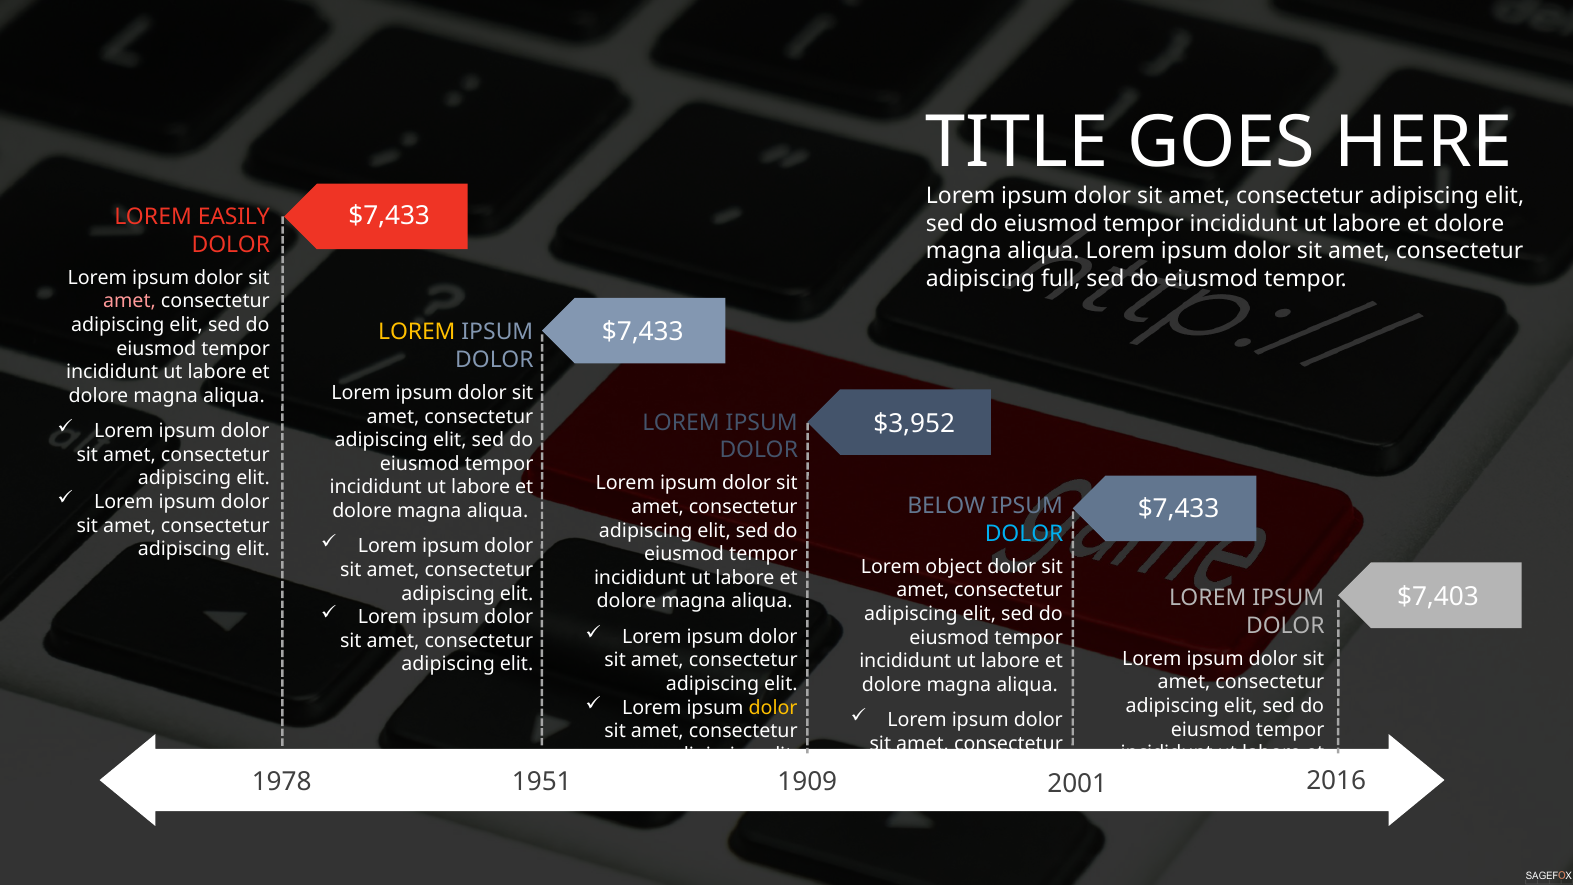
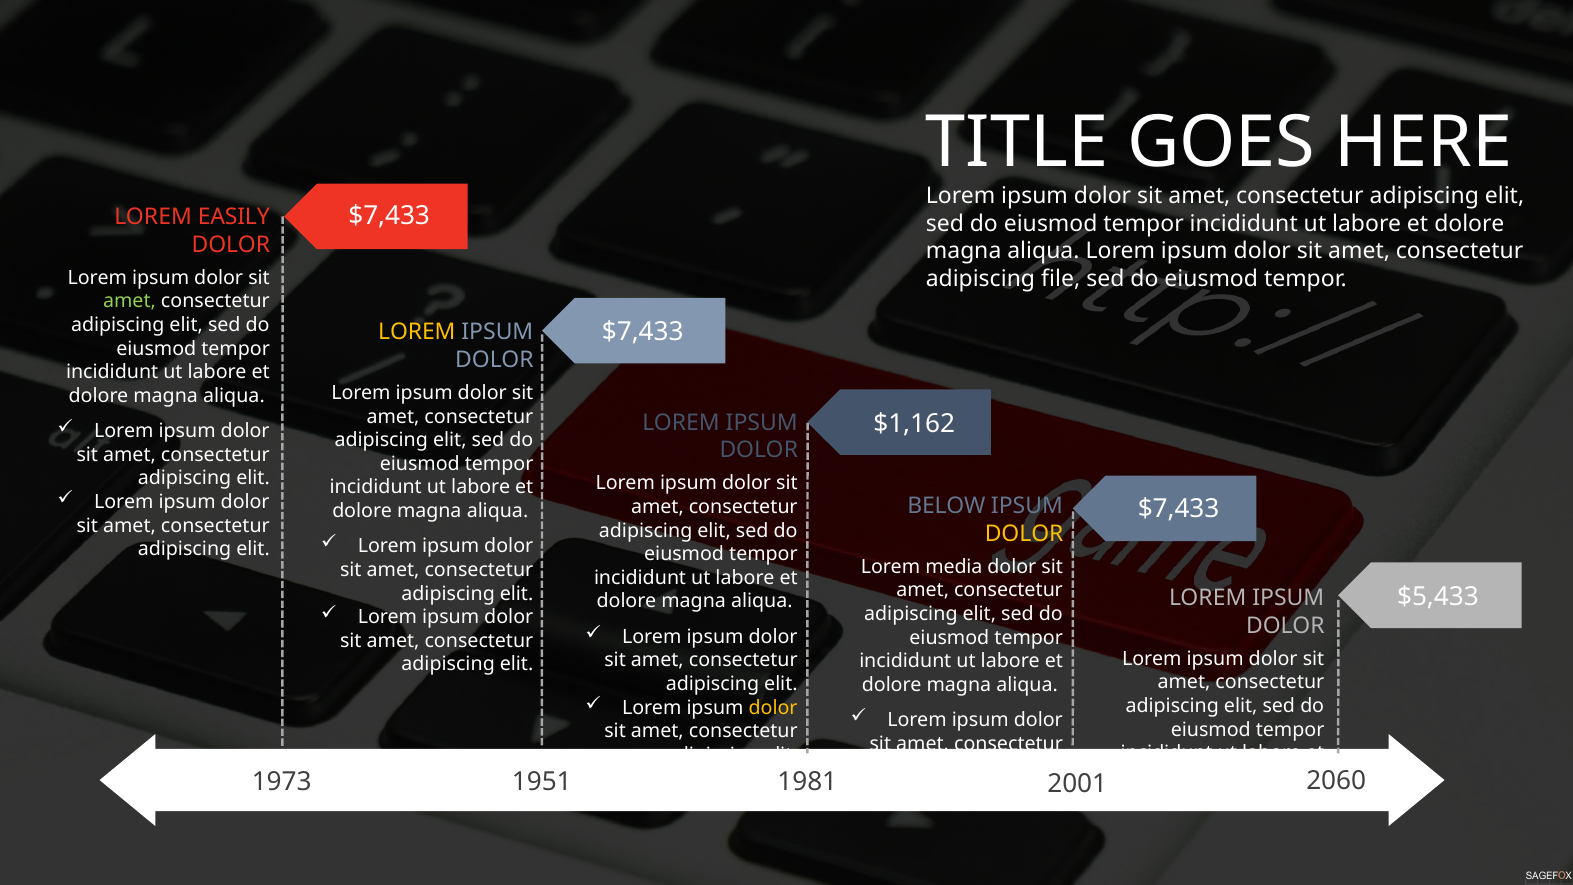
full: full -> file
amet at (130, 301) colour: pink -> light green
$3,952: $3,952 -> $1,162
DOLOR at (1024, 533) colour: light blue -> yellow
object: object -> media
$7,403: $7,403 -> $5,433
1978: 1978 -> 1973
1909: 1909 -> 1981
2016: 2016 -> 2060
